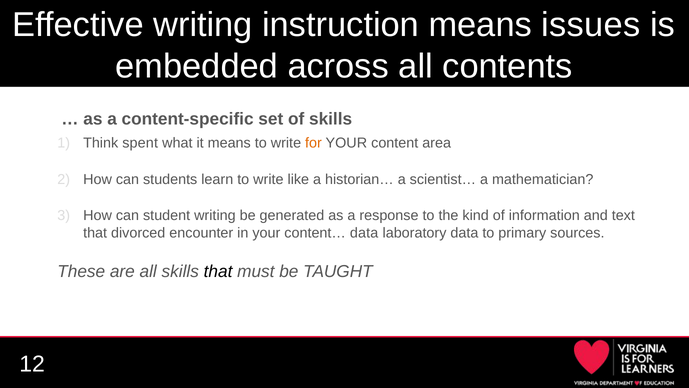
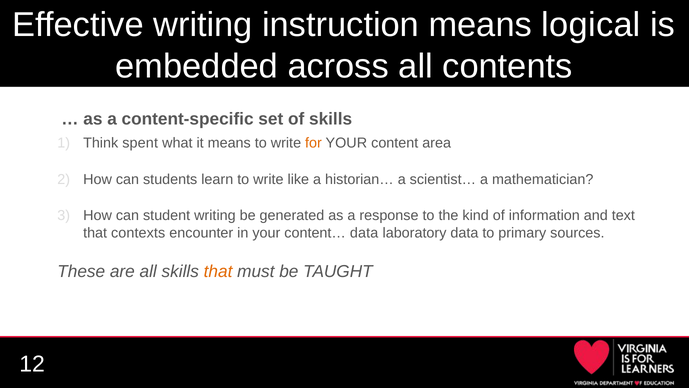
issues: issues -> logical
divorced: divorced -> contexts
that at (218, 271) colour: black -> orange
